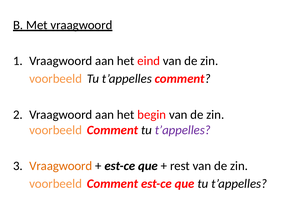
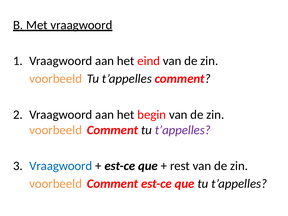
Vraagwoord at (61, 166) colour: orange -> blue
